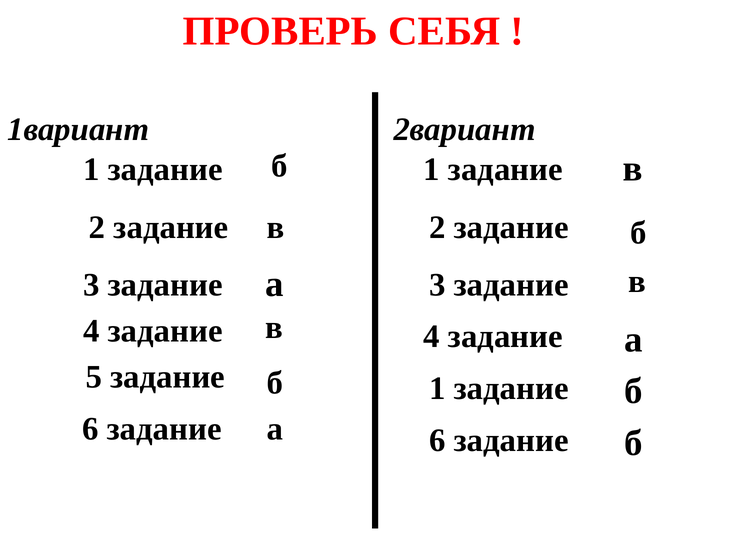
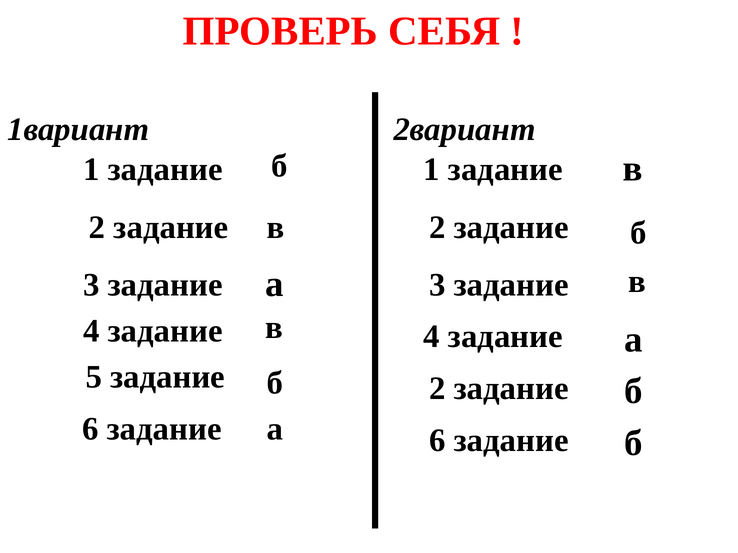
б 1: 1 -> 2
